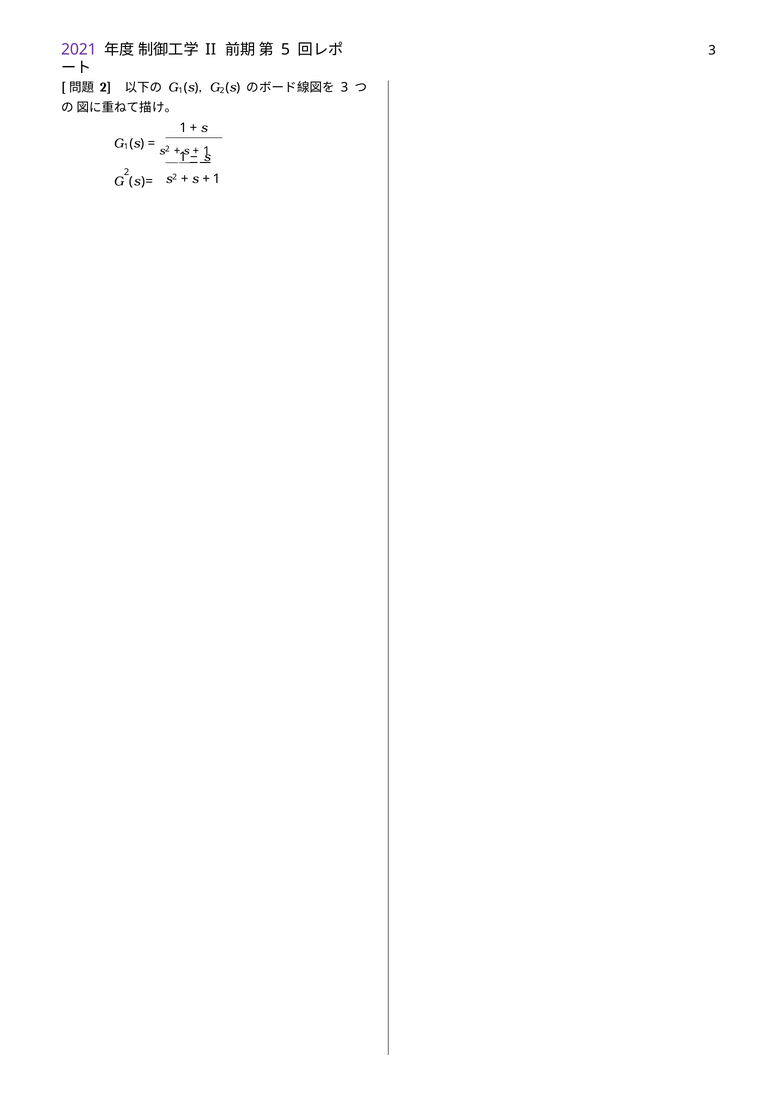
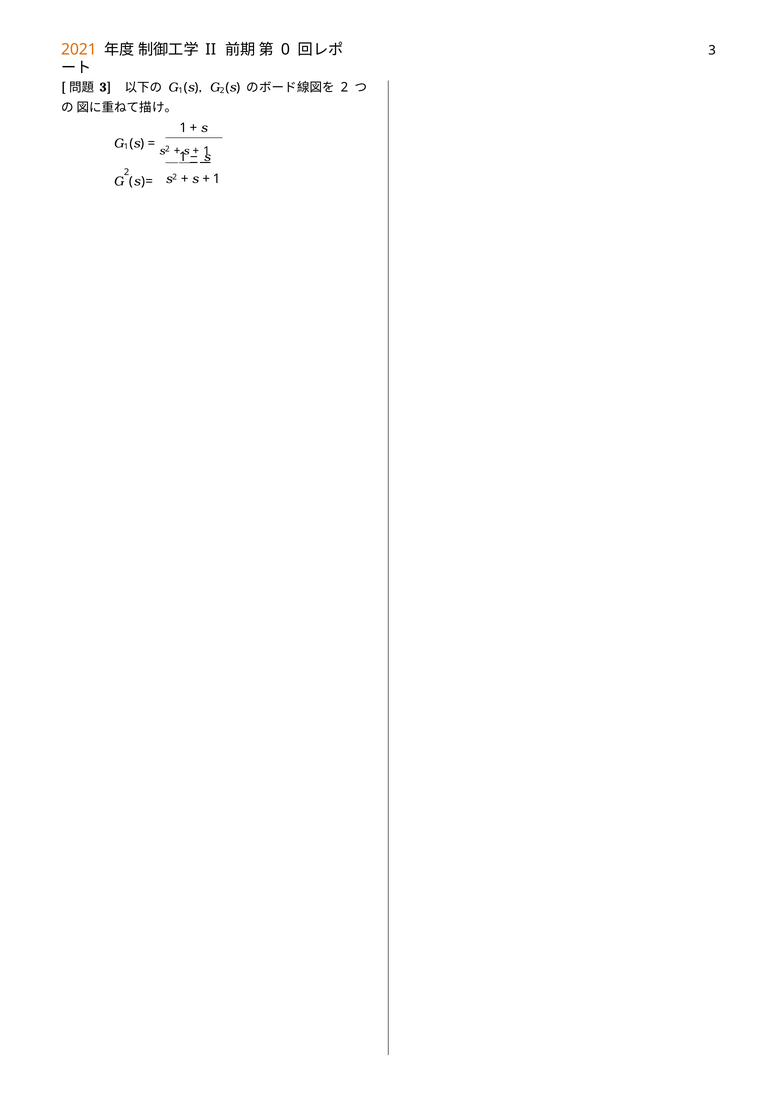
2021 colour: purple -> orange
5: 5 -> 0
2 at (106, 88): 2 -> 3
3 at (344, 88): 3 -> 2
